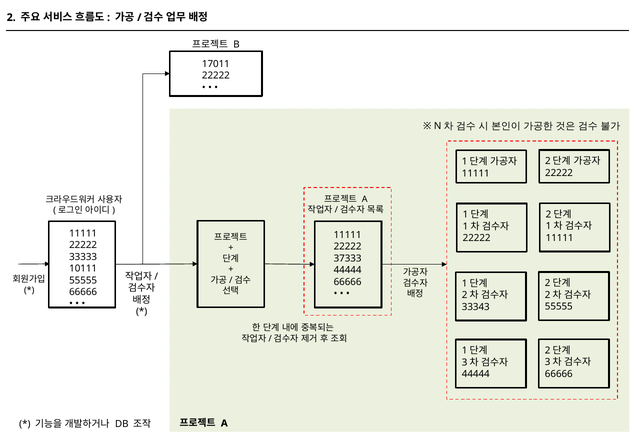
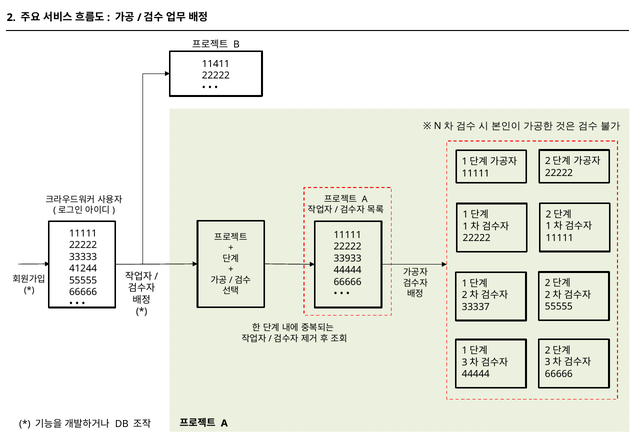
17011: 17011 -> 11411
37333: 37333 -> 33933
10111: 10111 -> 41244
33343: 33343 -> 33337
